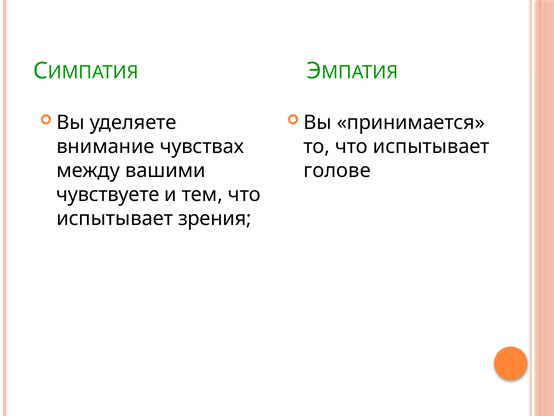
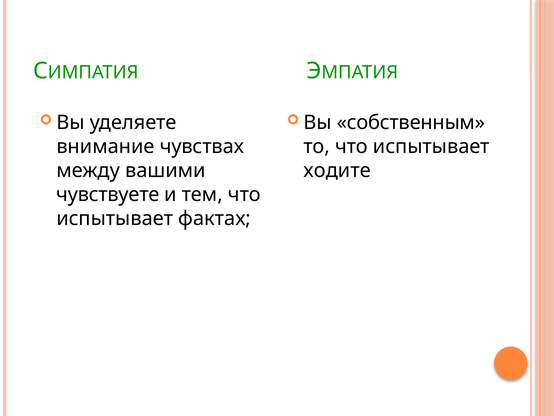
принимается: принимается -> собственным
голове: голове -> ходите
зрения: зрения -> фактах
